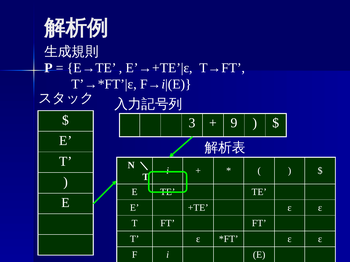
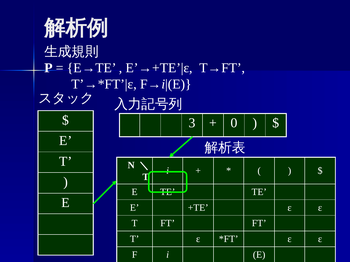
9: 9 -> 0
